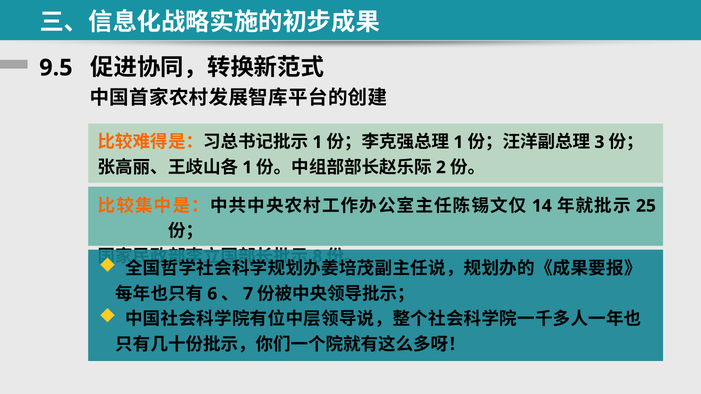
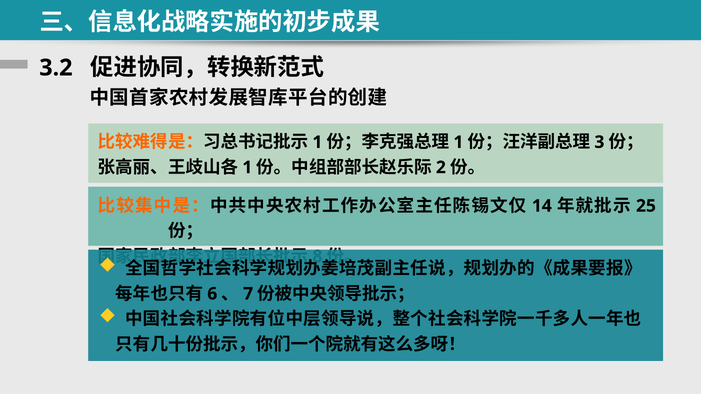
9.5: 9.5 -> 3.2
